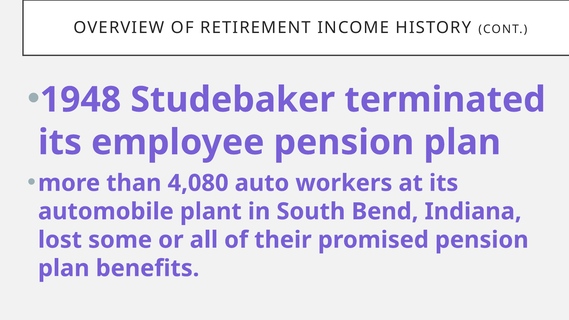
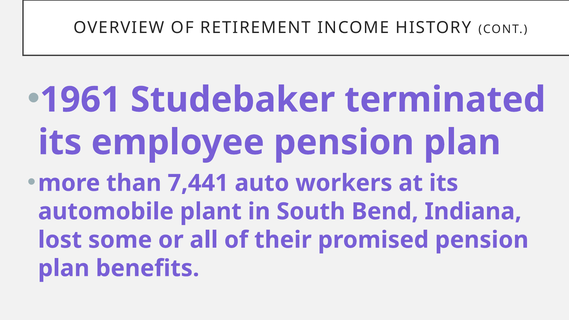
1948: 1948 -> 1961
4,080: 4,080 -> 7,441
